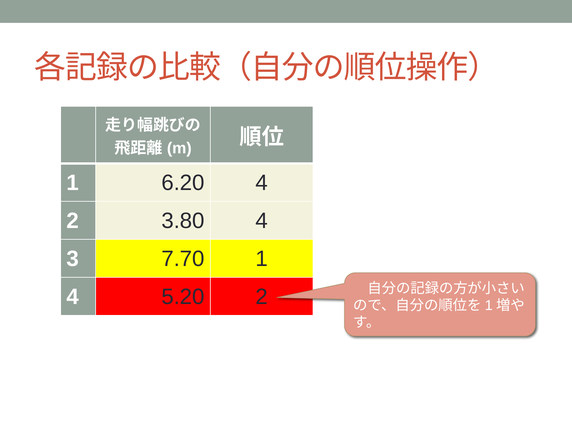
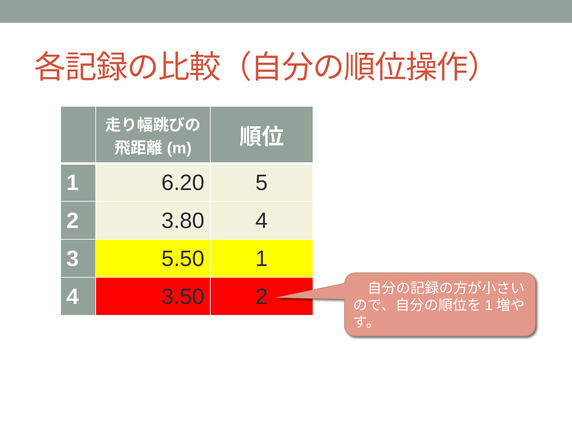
6.20 4: 4 -> 5
7.70: 7.70 -> 5.50
5.20: 5.20 -> 3.50
